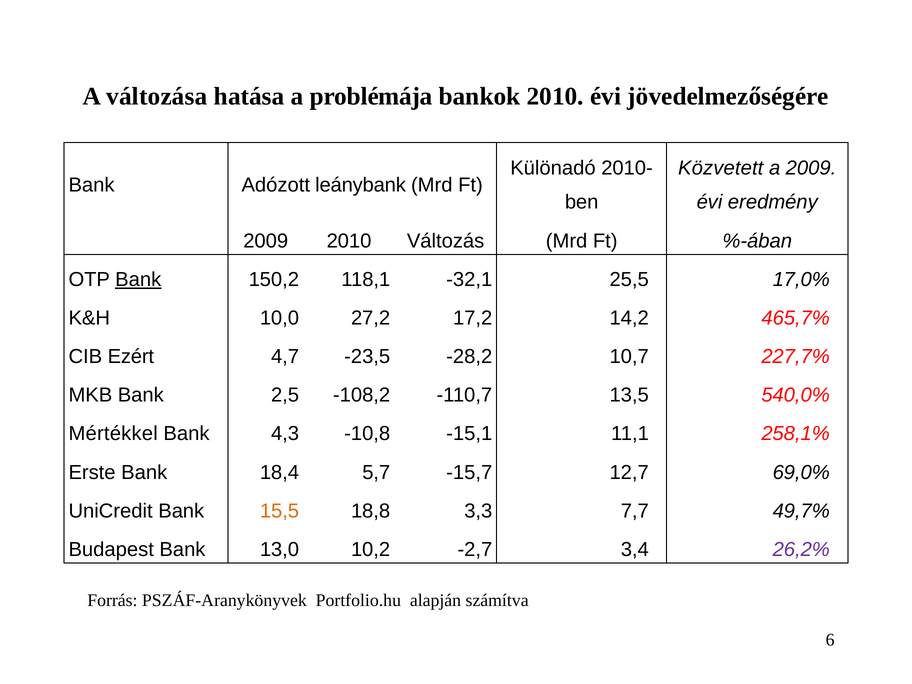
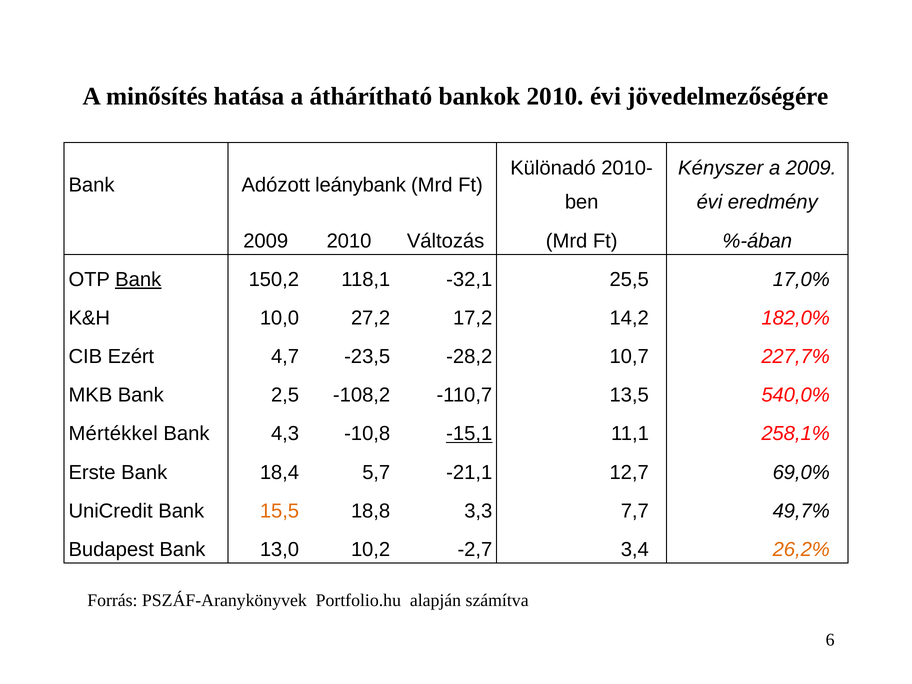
változása: változása -> minősítés
problémája: problémája -> áthárítható
Közvetett: Közvetett -> Kényszer
465,7%: 465,7% -> 182,0%
-15,1 underline: none -> present
-15,7: -15,7 -> -21,1
26,2% colour: purple -> orange
